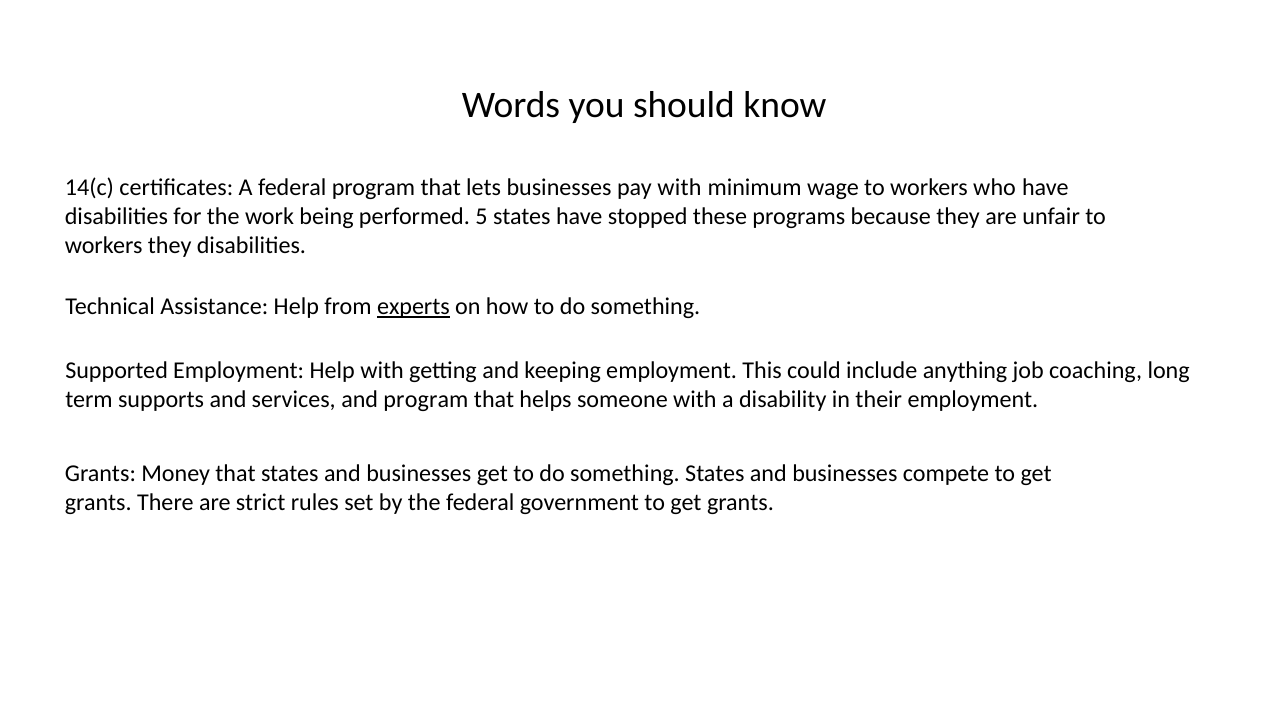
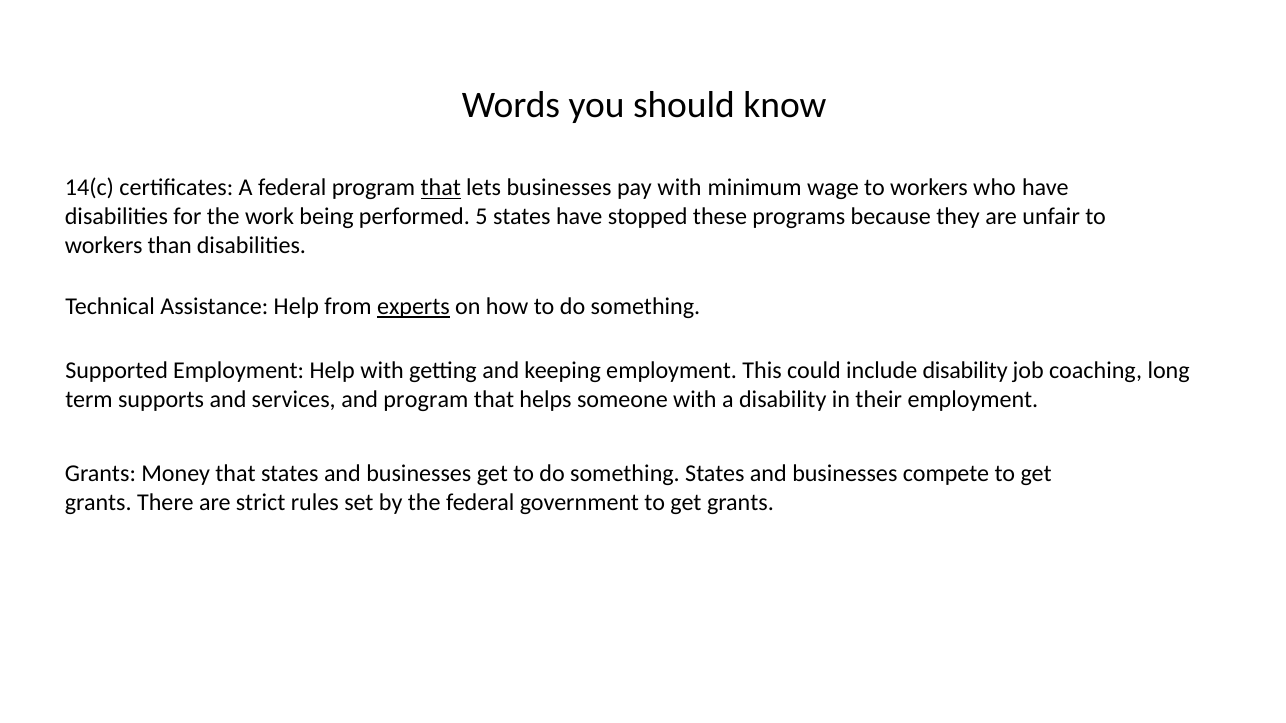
that at (441, 188) underline: none -> present
workers they: they -> than
include anything: anything -> disability
